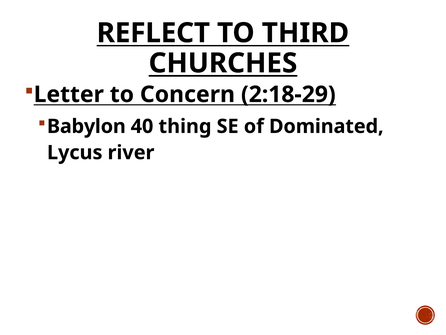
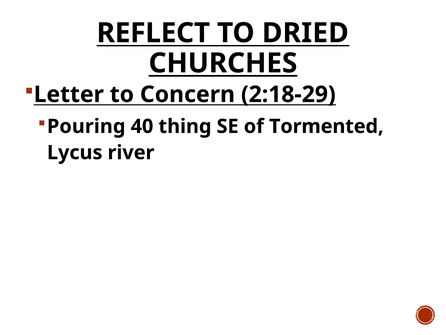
THIRD: THIRD -> DRIED
Babylon: Babylon -> Pouring
Dominated: Dominated -> Tormented
